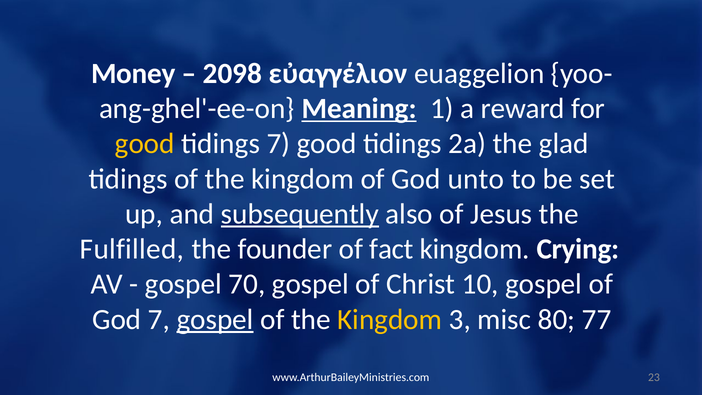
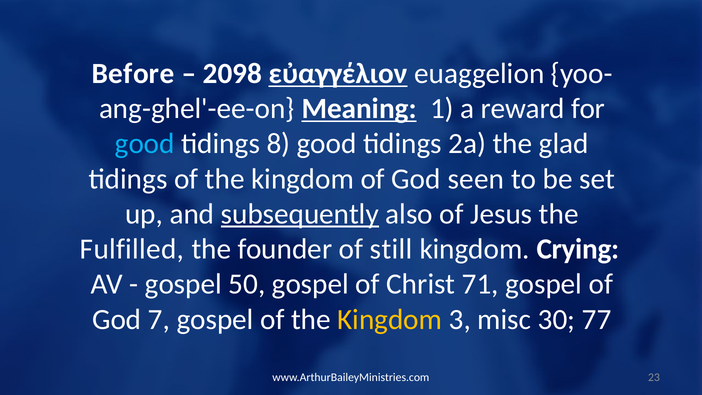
Money: Money -> Before
εὐαγγέλιον underline: none -> present
good at (145, 144) colour: yellow -> light blue
tidings 7: 7 -> 8
unto: unto -> seen
fact: fact -> still
70: 70 -> 50
10: 10 -> 71
gospel at (215, 319) underline: present -> none
80: 80 -> 30
